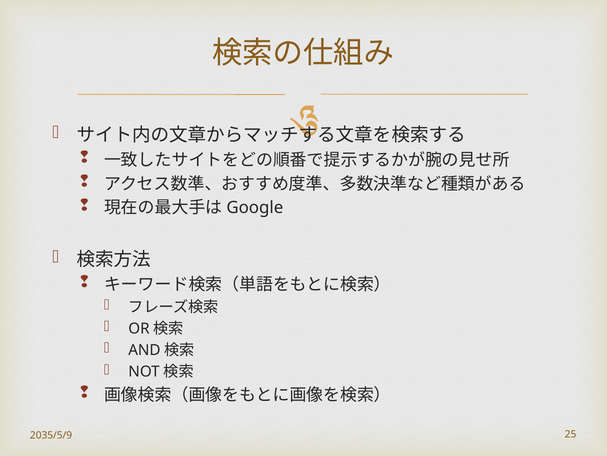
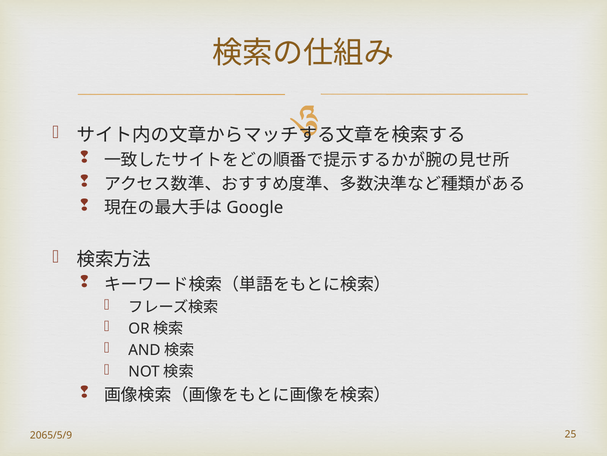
2035/5/9: 2035/5/9 -> 2065/5/9
